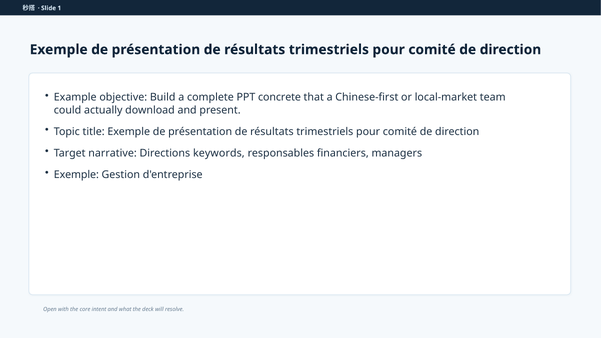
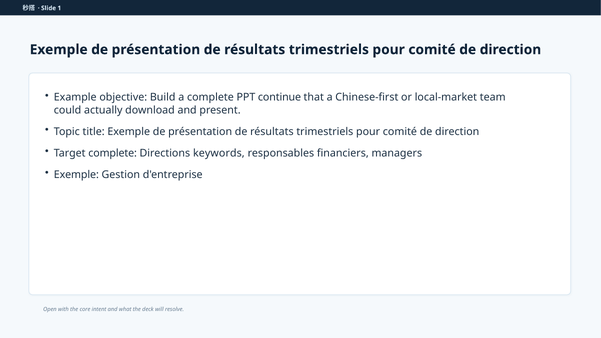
concrete: concrete -> continue
Target narrative: narrative -> complete
